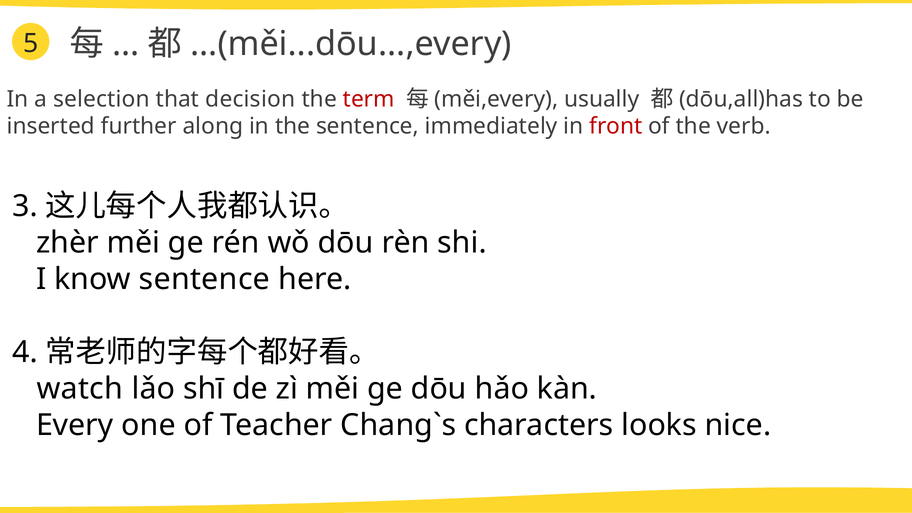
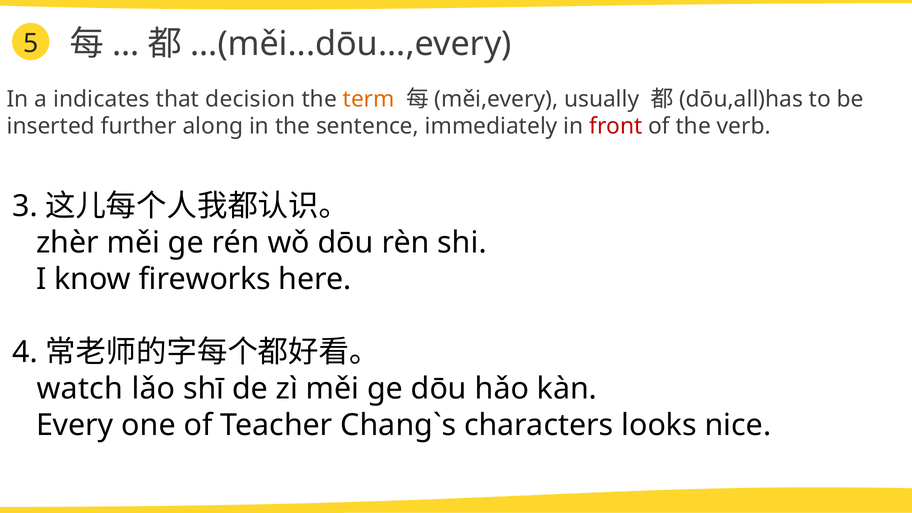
selection: selection -> indicates
term colour: red -> orange
know sentence: sentence -> fireworks
